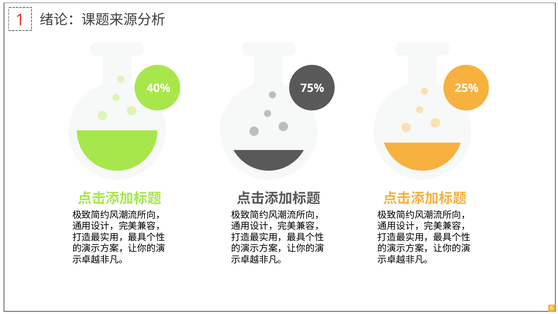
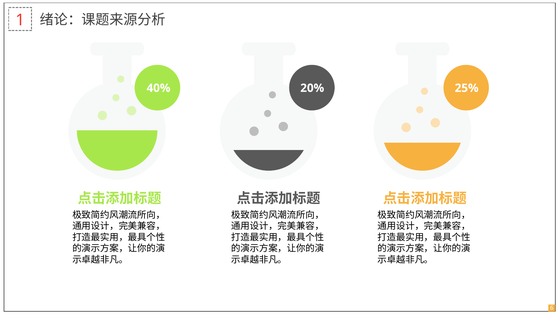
75%: 75% -> 20%
